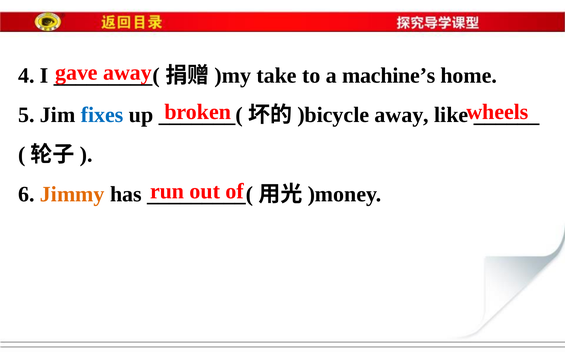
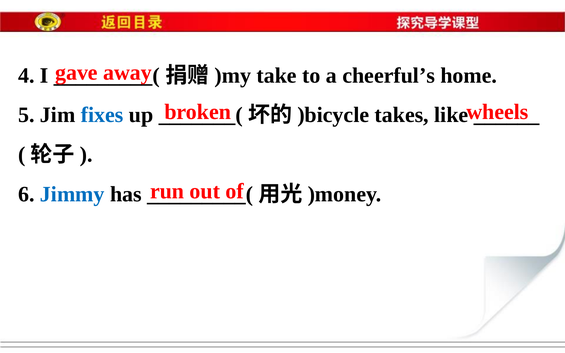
machine’s: machine’s -> cheerful’s
away at (402, 115): away -> takes
Jimmy colour: orange -> blue
